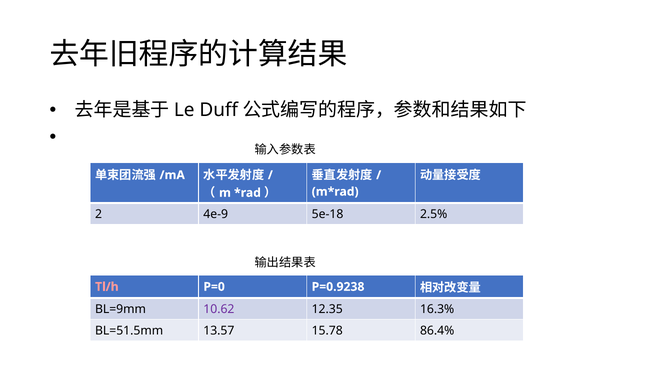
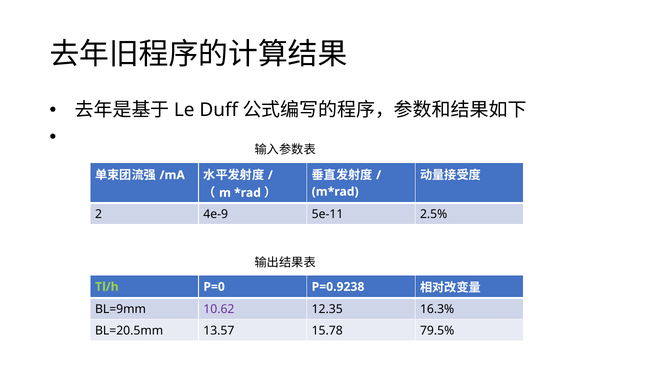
5e-18: 5e-18 -> 5e-11
Tl/h colour: pink -> light green
BL=51.5mm: BL=51.5mm -> BL=20.5mm
86.4%: 86.4% -> 79.5%
